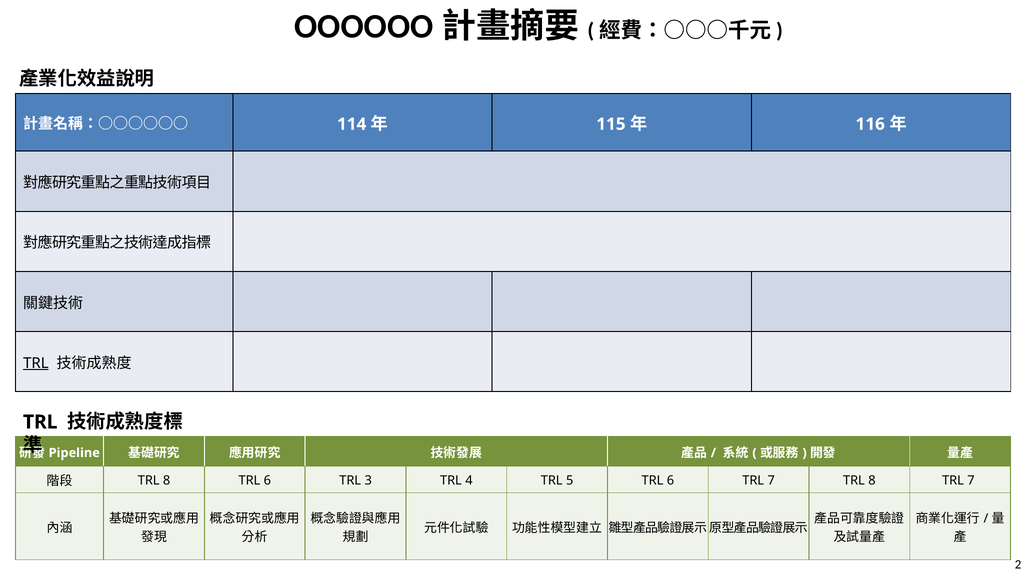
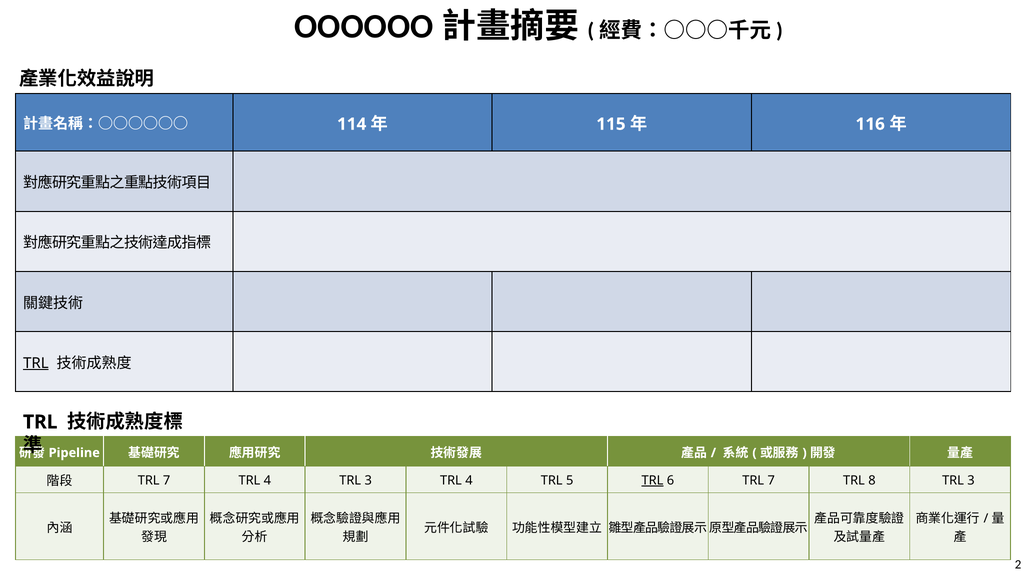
8 at (167, 480): 8 -> 7
6 at (267, 480): 6 -> 4
TRL at (652, 480) underline: none -> present
8 TRL 7: 7 -> 3
